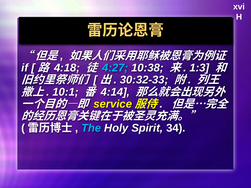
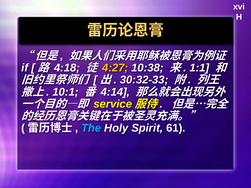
4:27 colour: light blue -> yellow
1:3: 1:3 -> 1:1
34: 34 -> 61
